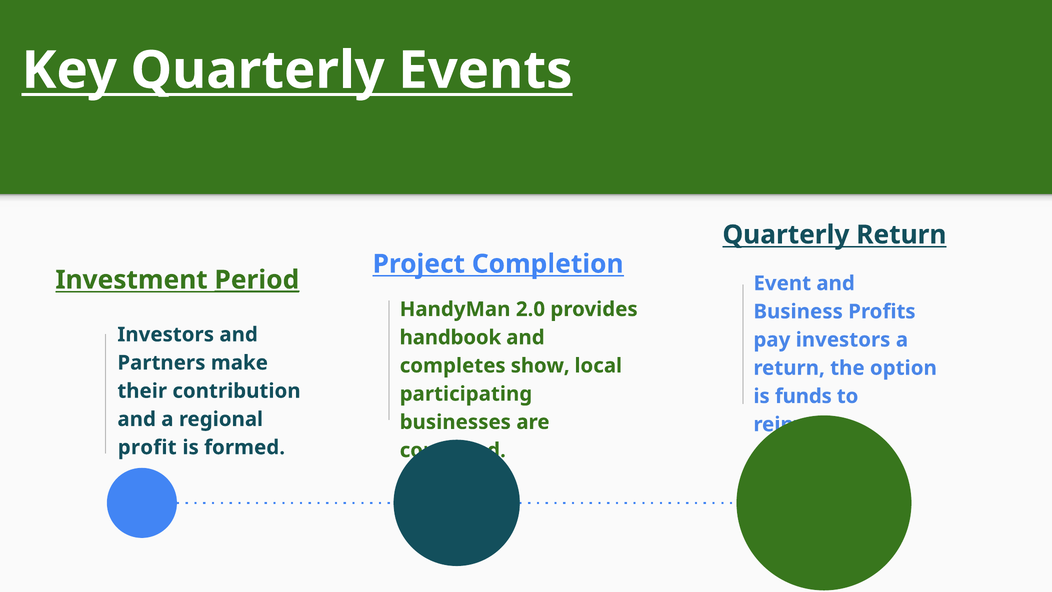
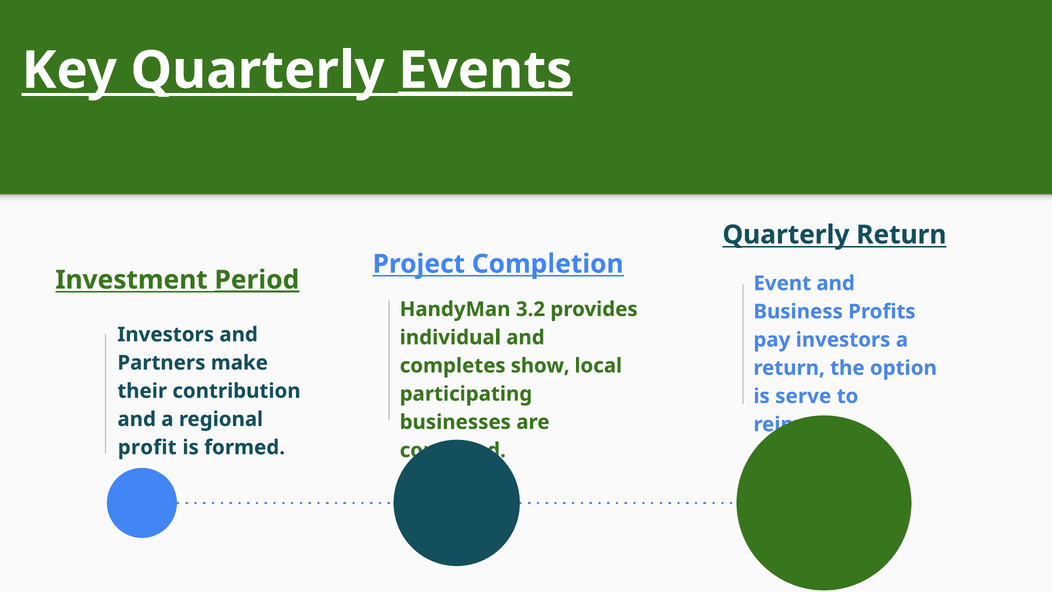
Events underline: none -> present
2.0: 2.0 -> 3.2
handbook: handbook -> individual
funds: funds -> serve
